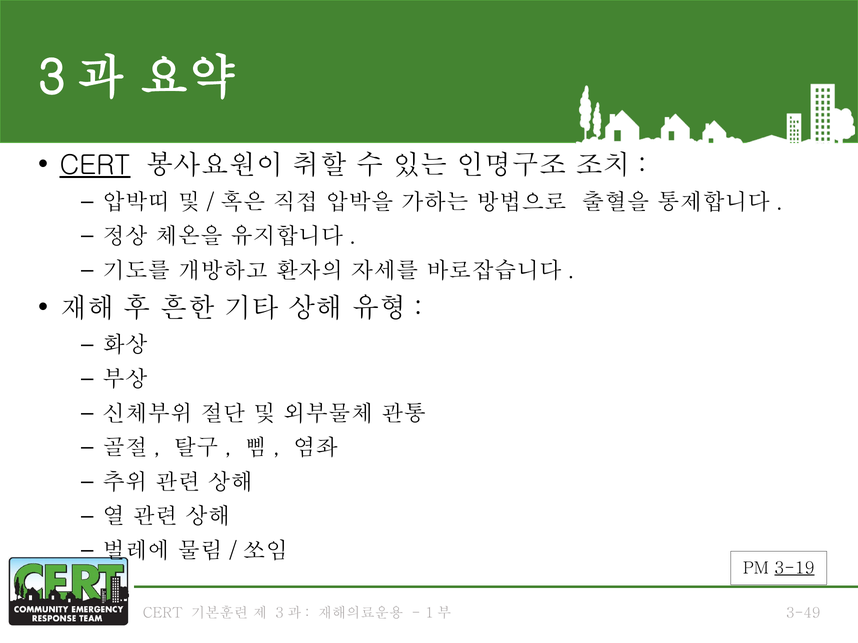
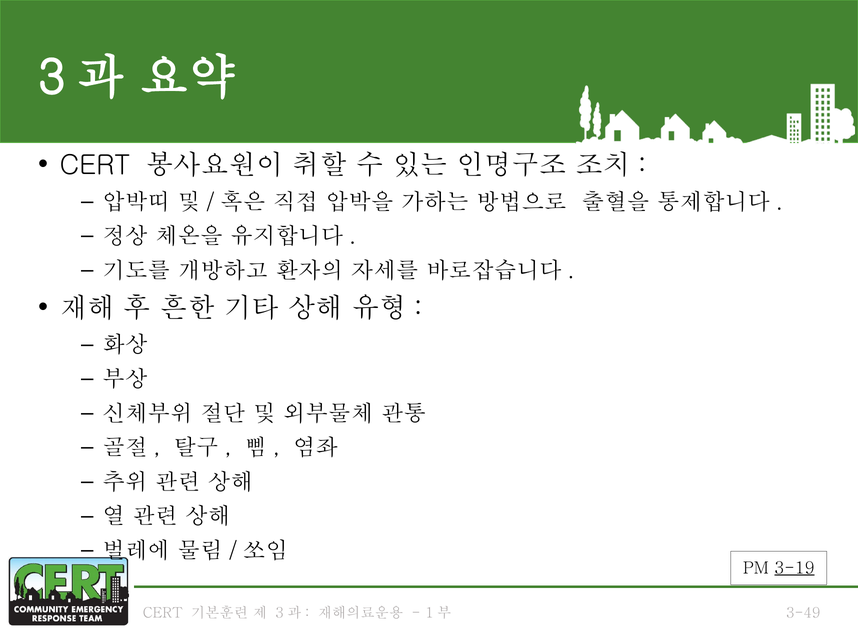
CERT at (95, 165) underline: present -> none
